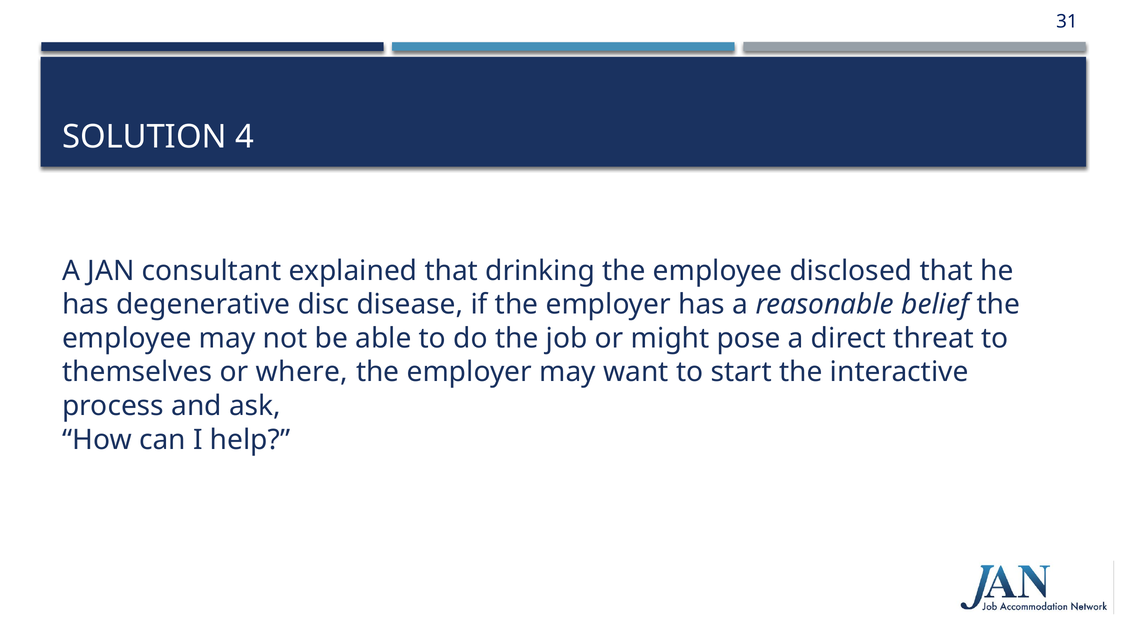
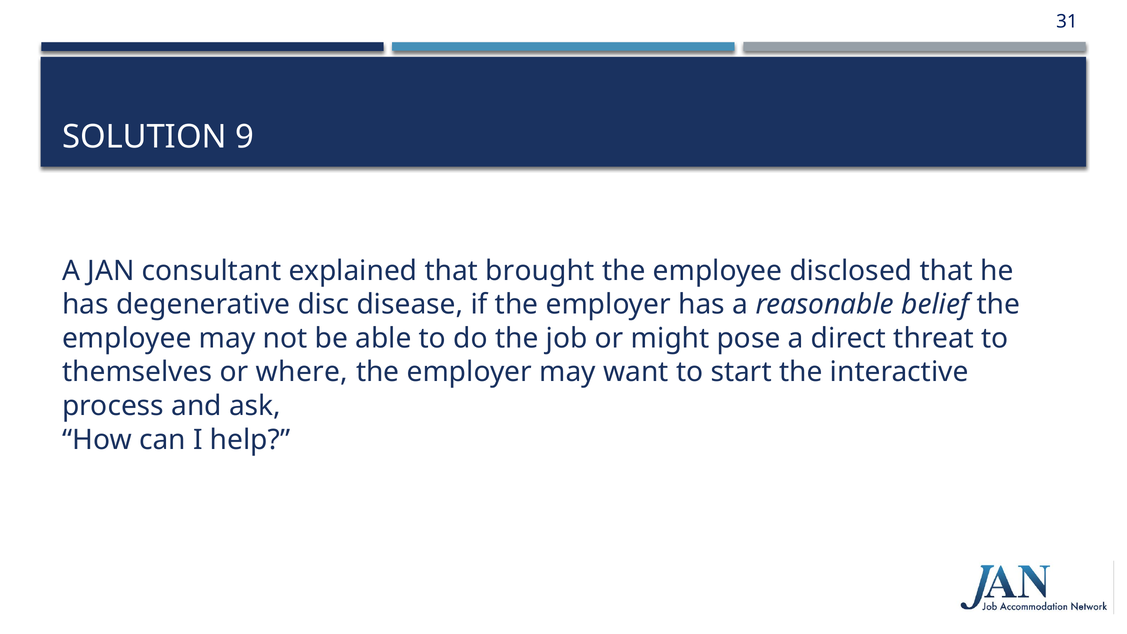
4: 4 -> 9
drinking: drinking -> brought
